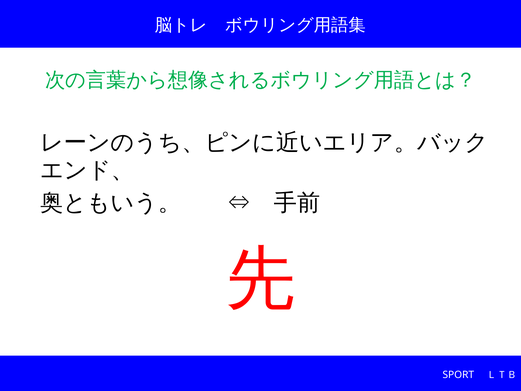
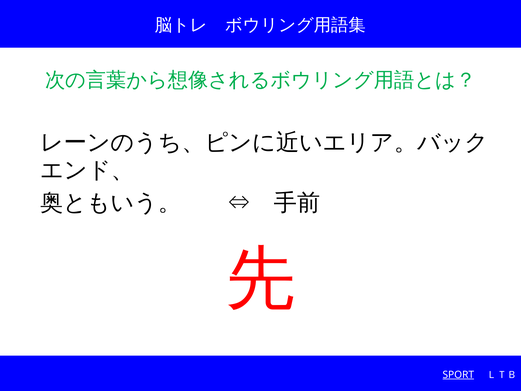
SPORT underline: none -> present
